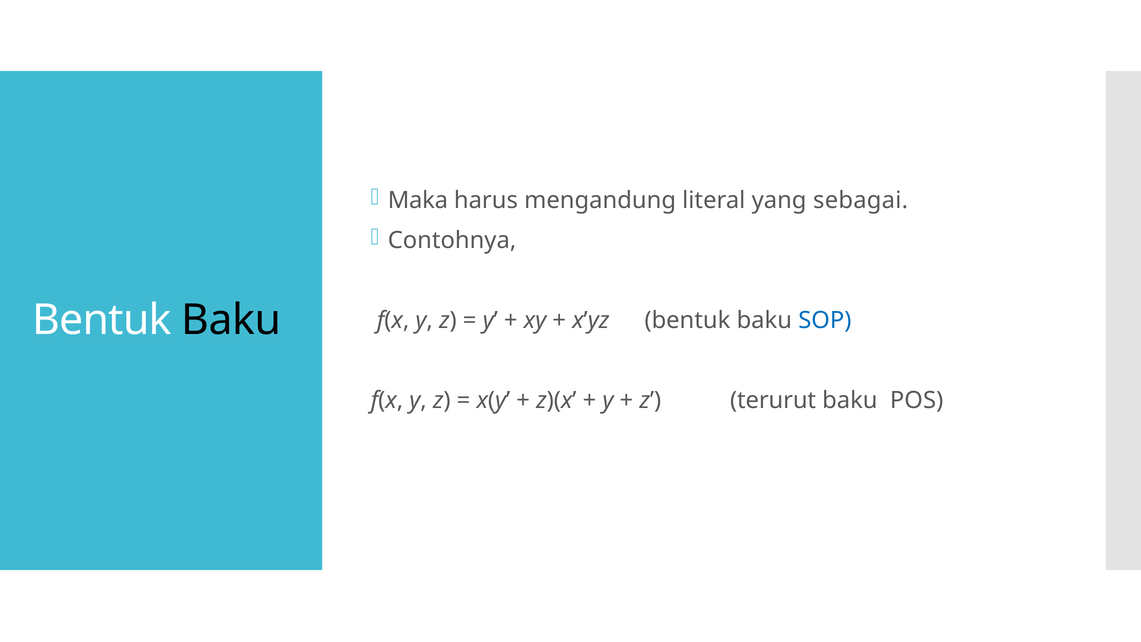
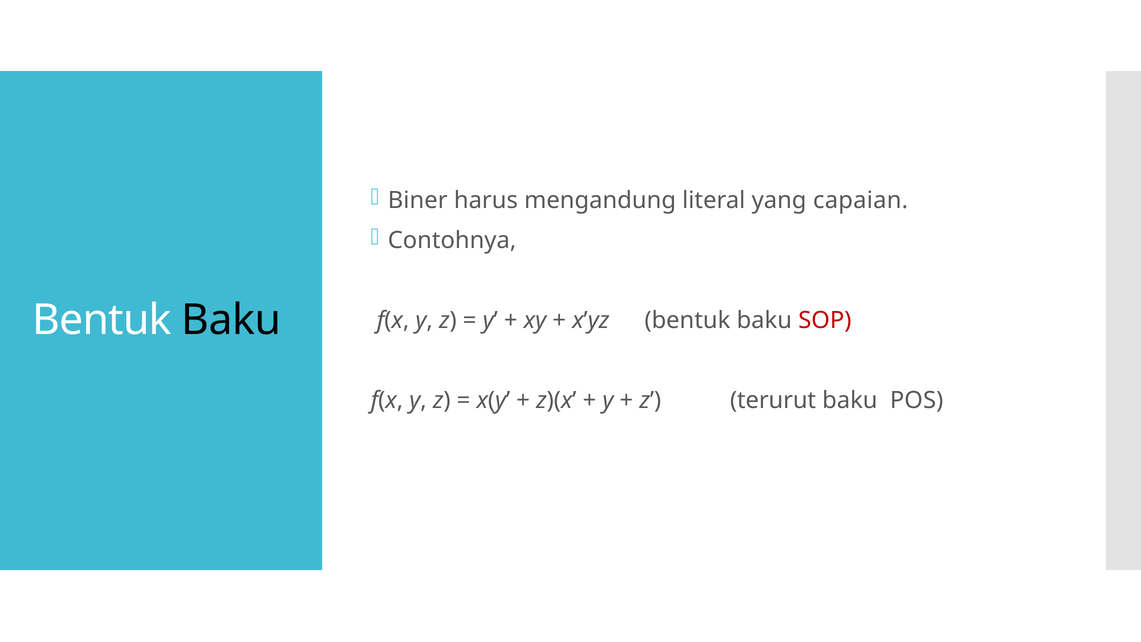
Maka: Maka -> Biner
sebagai: sebagai -> capaian
SOP colour: blue -> red
